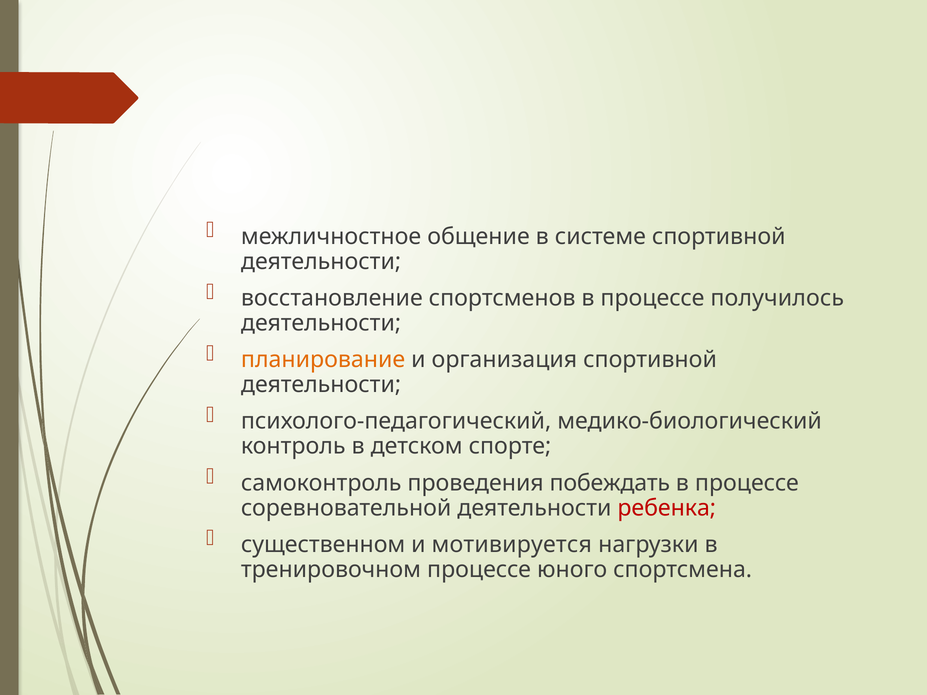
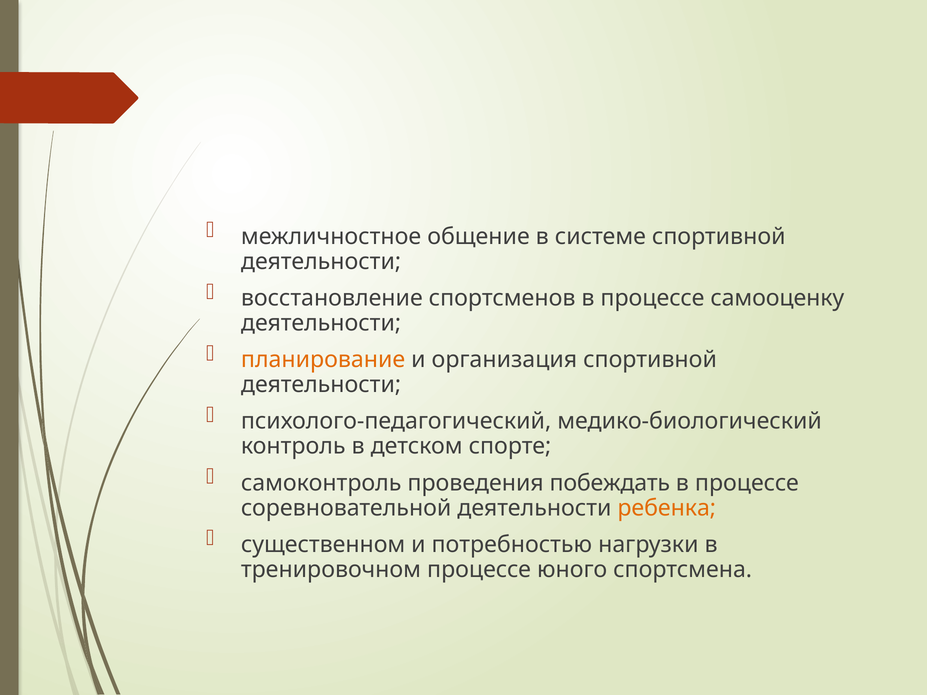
получилось: получилось -> самооценку
ребенка colour: red -> orange
мотивируется: мотивируется -> потребностью
